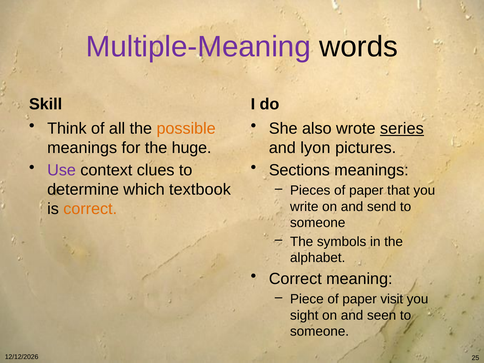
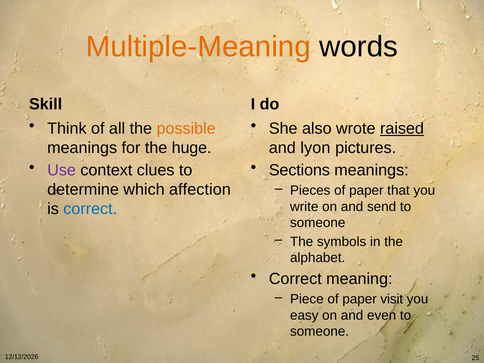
Multiple-Meaning colour: purple -> orange
series: series -> raised
textbook: textbook -> affection
correct at (90, 209) colour: orange -> blue
sight: sight -> easy
seen: seen -> even
